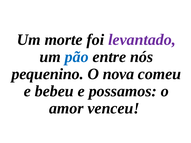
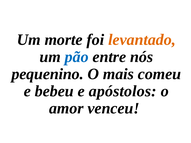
levantado colour: purple -> orange
nova: nova -> mais
possamos: possamos -> apóstolos
